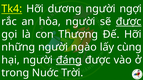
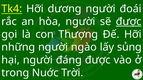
ngợi: ngợi -> đoái
cùng: cùng -> sủng
đáng underline: present -> none
